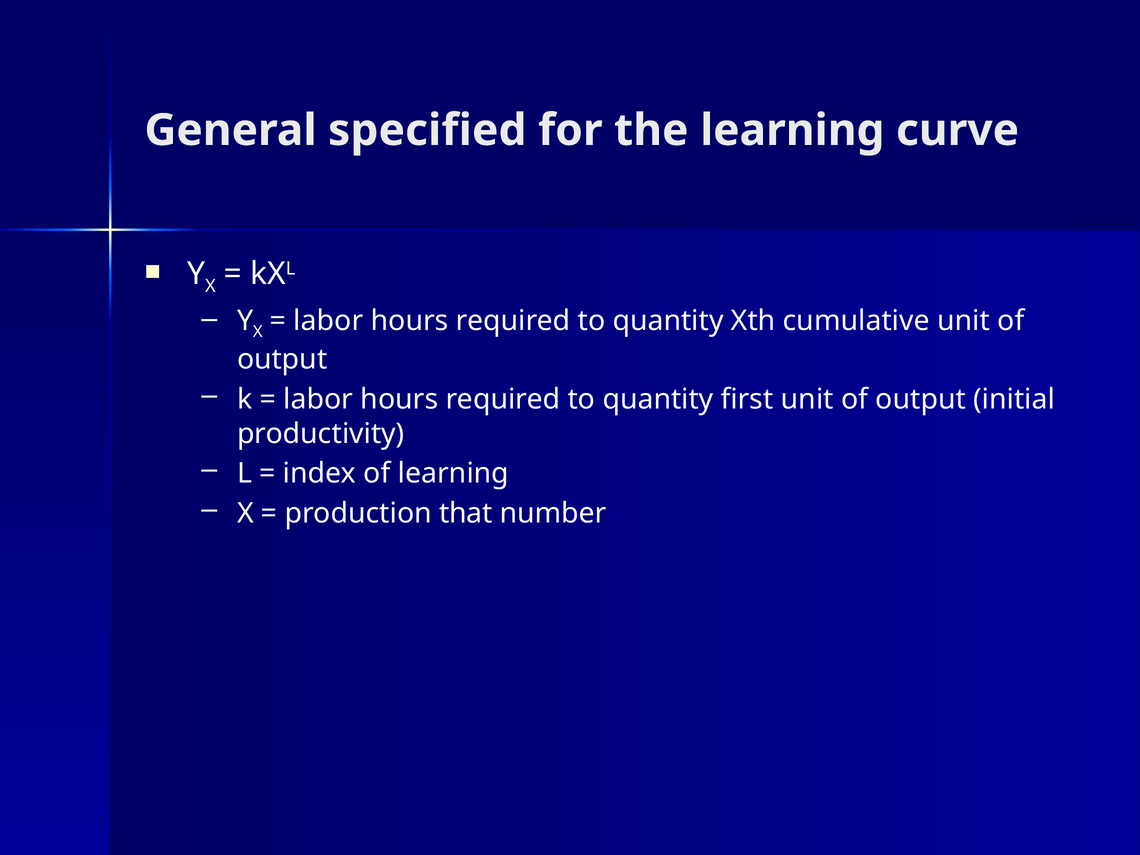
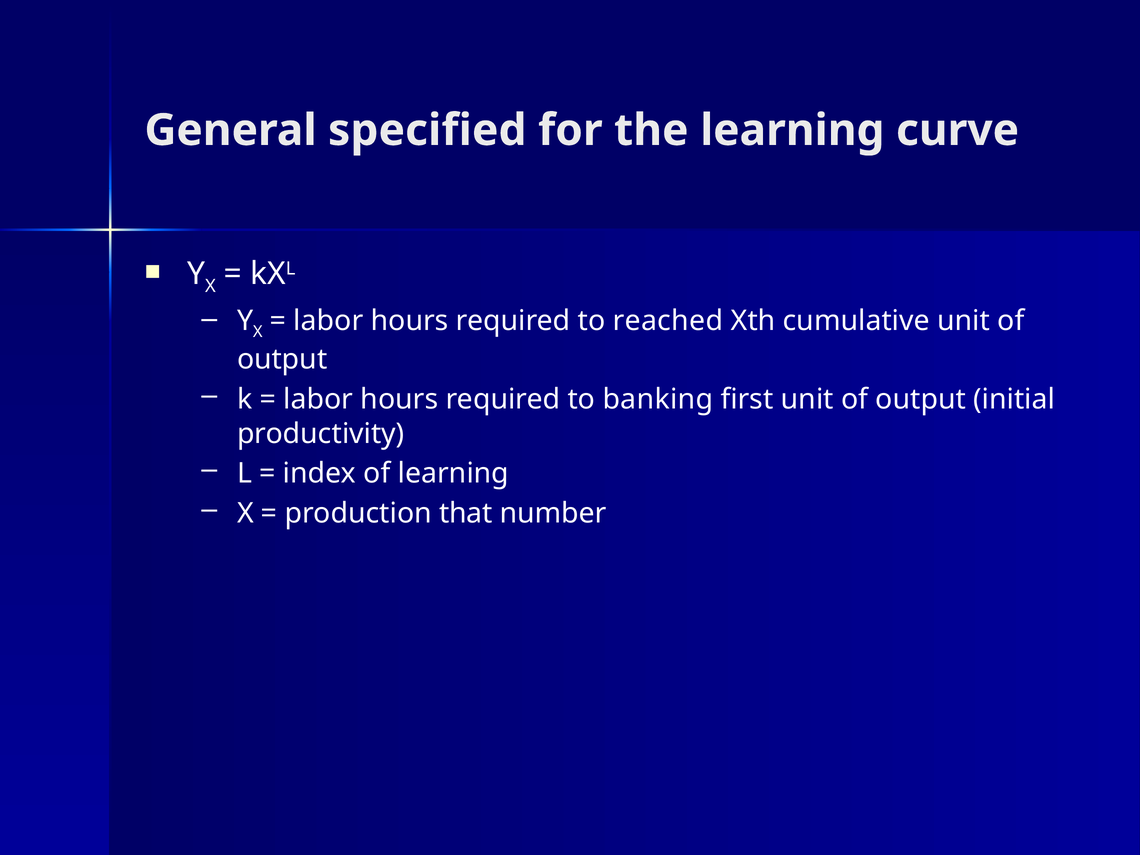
quantity at (668, 321): quantity -> reached
quantity at (658, 399): quantity -> banking
